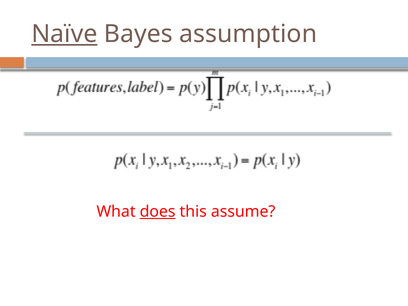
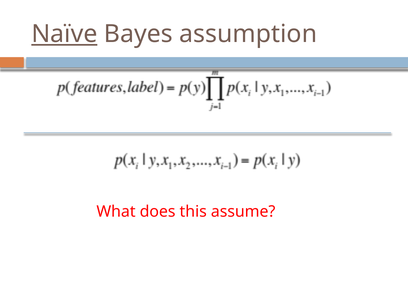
does underline: present -> none
